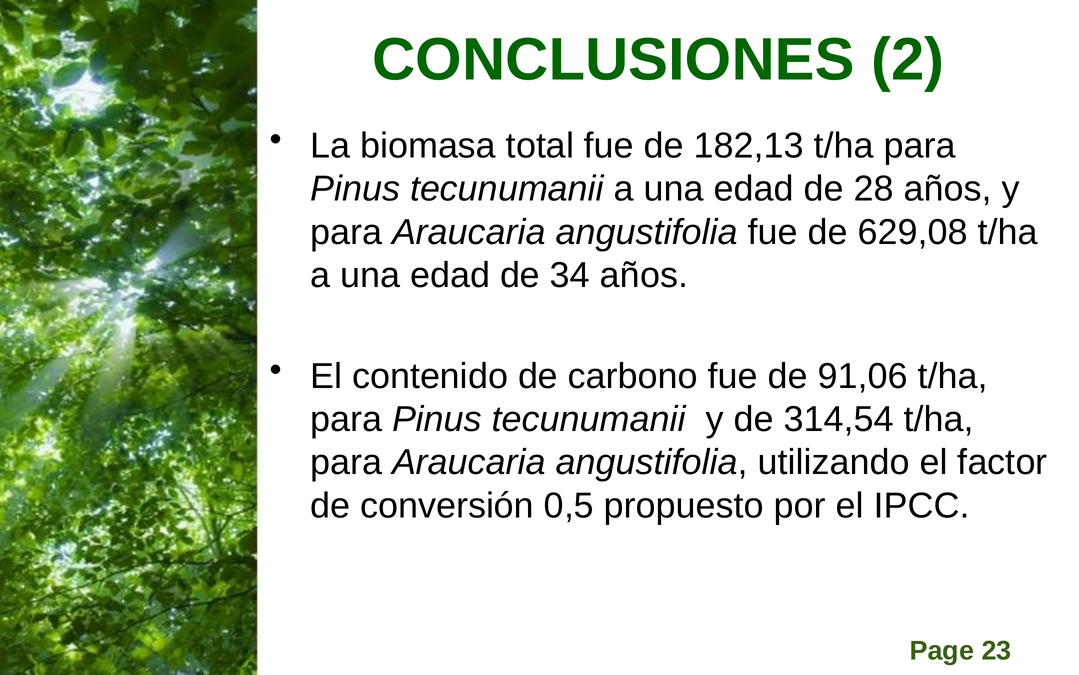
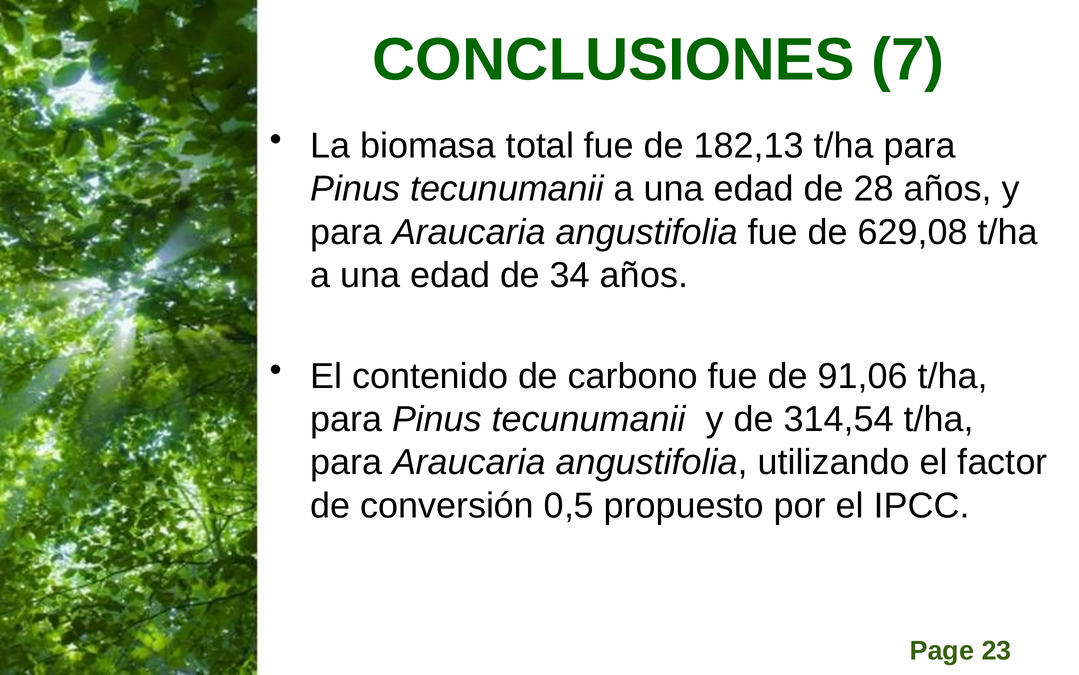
2: 2 -> 7
